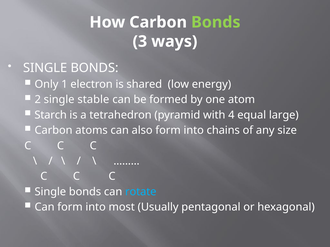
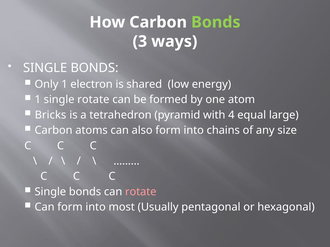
2 at (38, 100): 2 -> 1
single stable: stable -> rotate
Starch: Starch -> Bricks
rotate at (141, 192) colour: light blue -> pink
